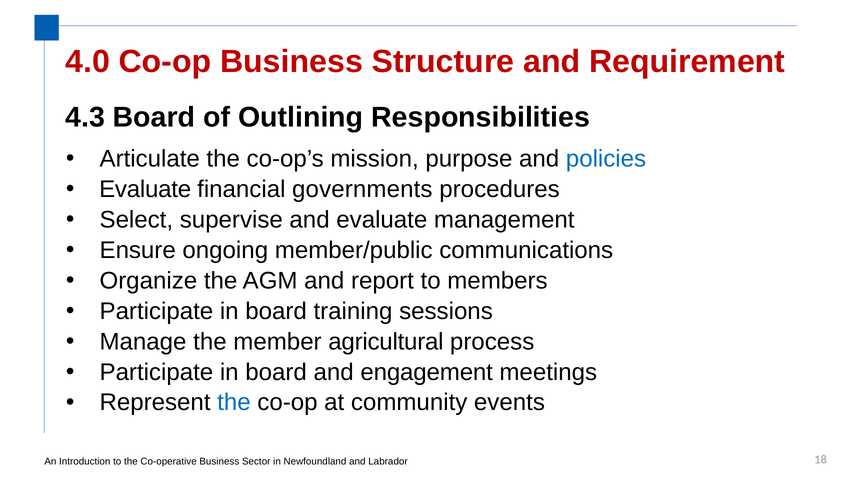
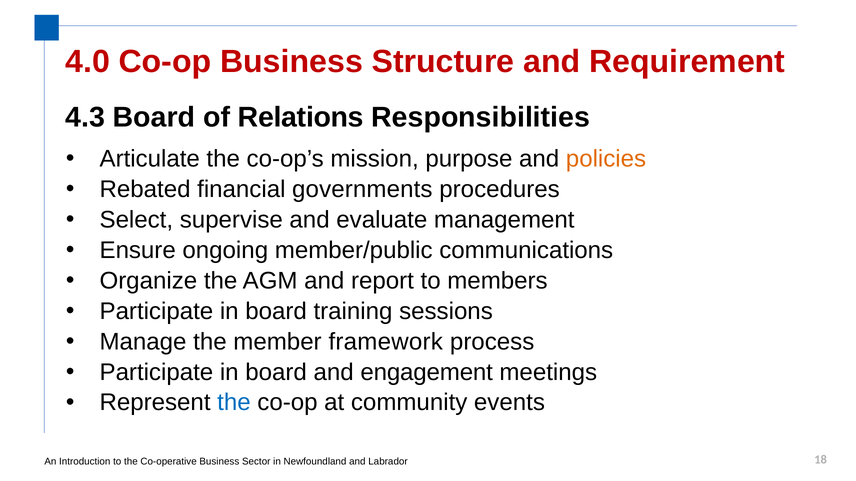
Outlining: Outlining -> Relations
policies colour: blue -> orange
Evaluate at (145, 190): Evaluate -> Rebated
agricultural: agricultural -> framework
